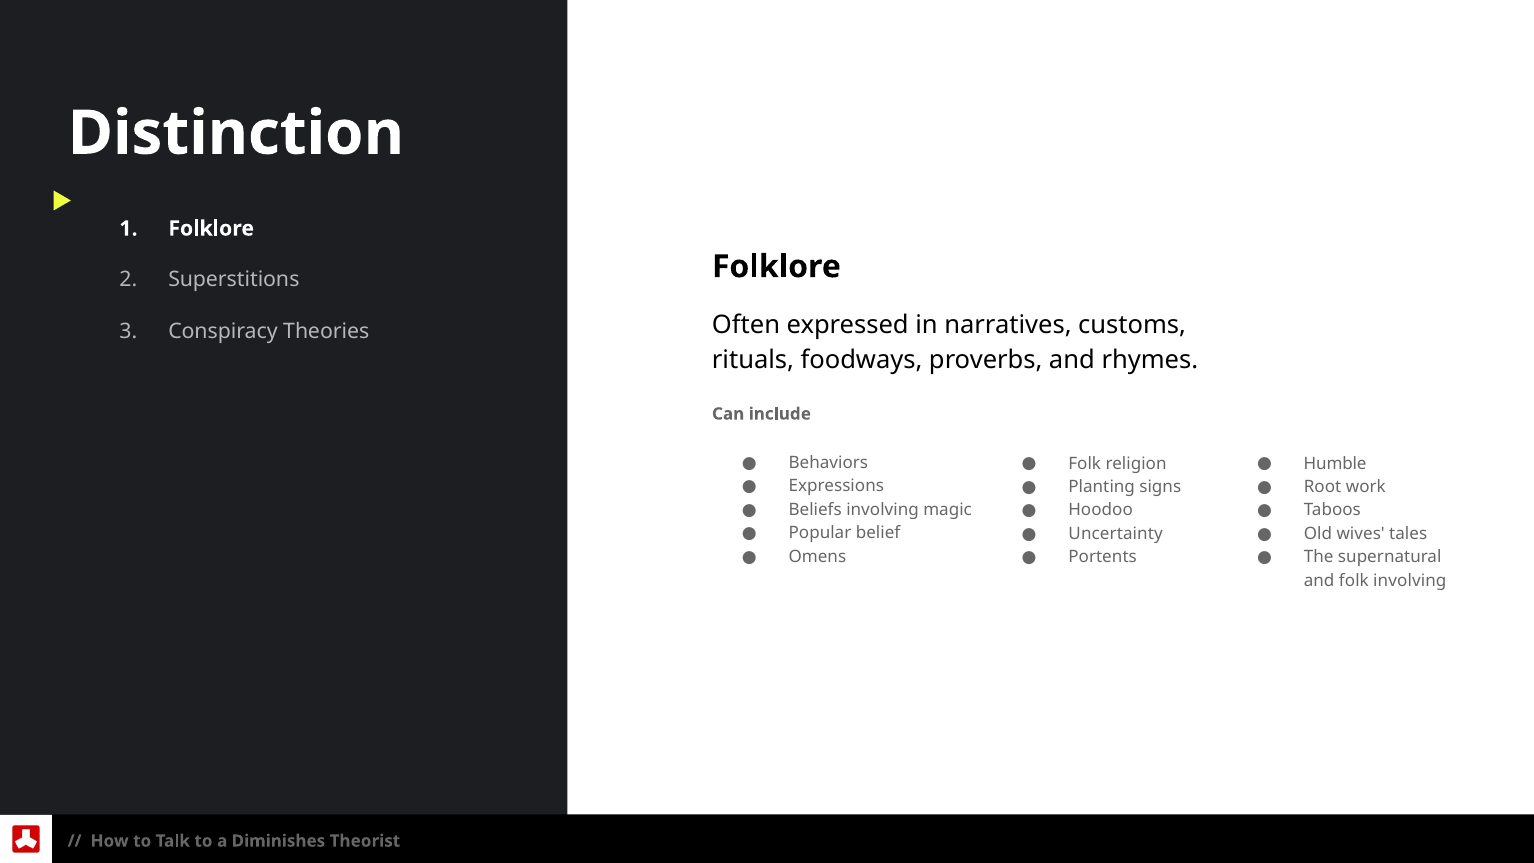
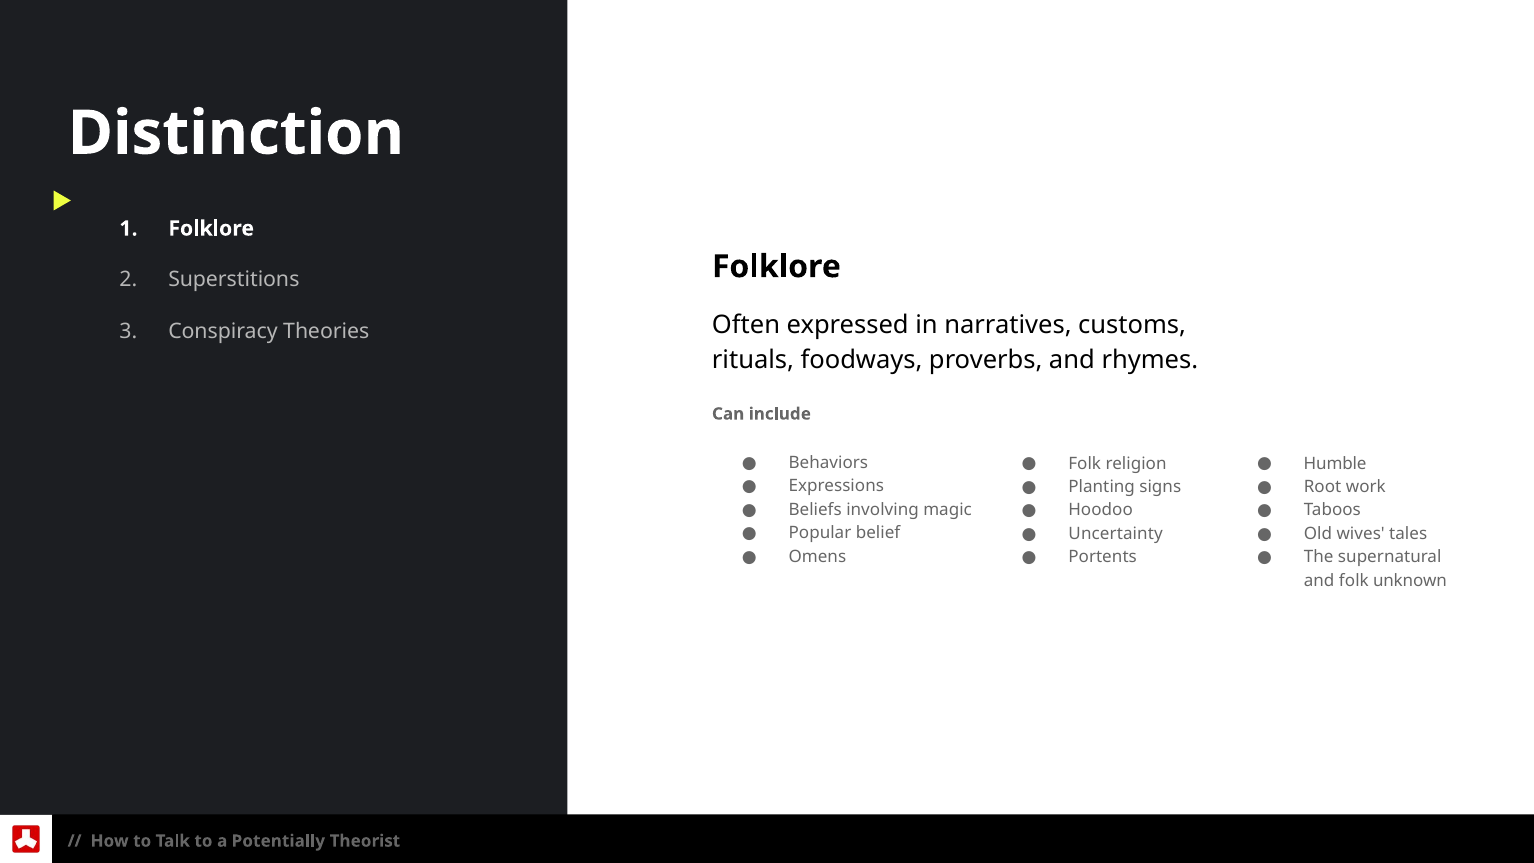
folk involving: involving -> unknown
Diminishes: Diminishes -> Potentially
